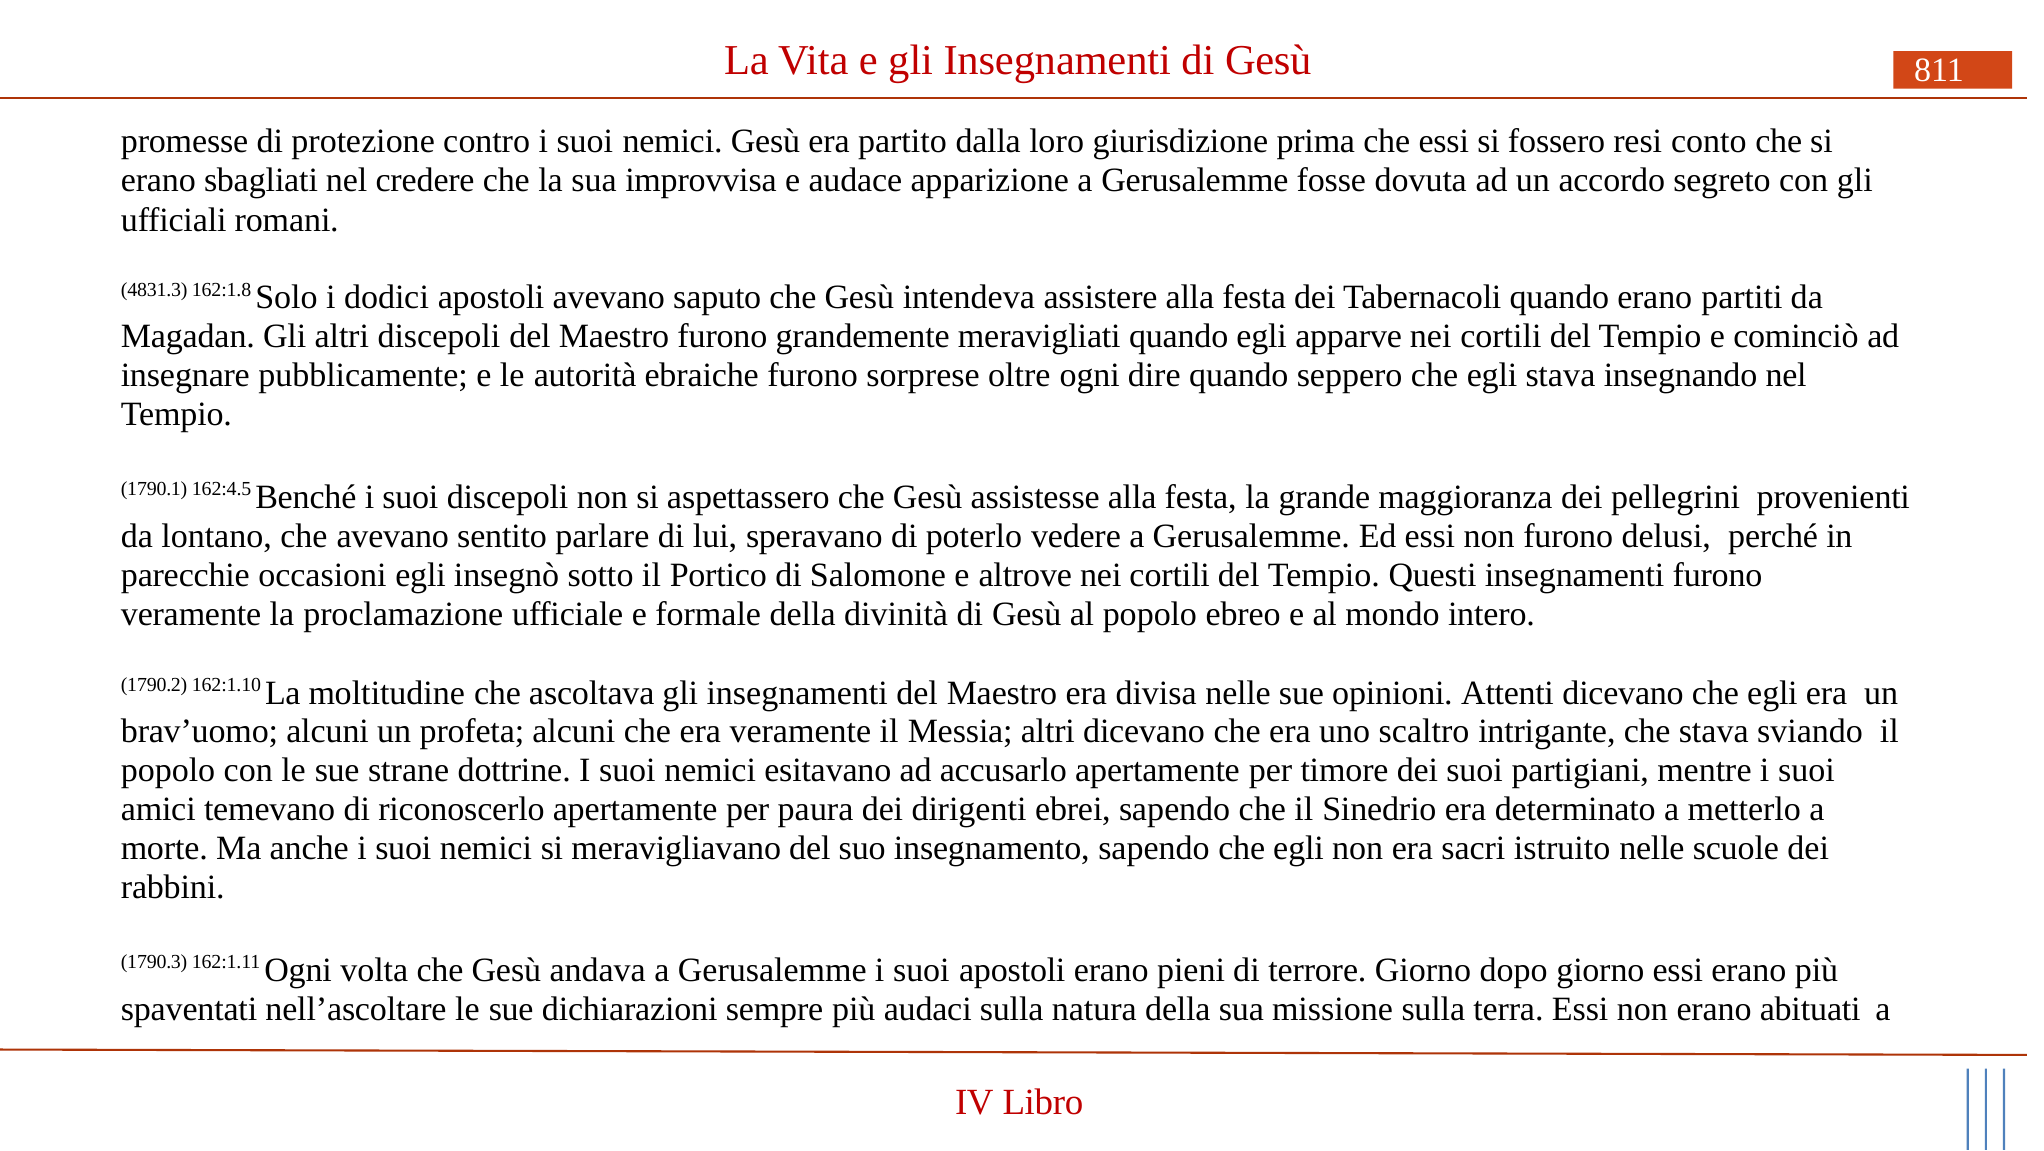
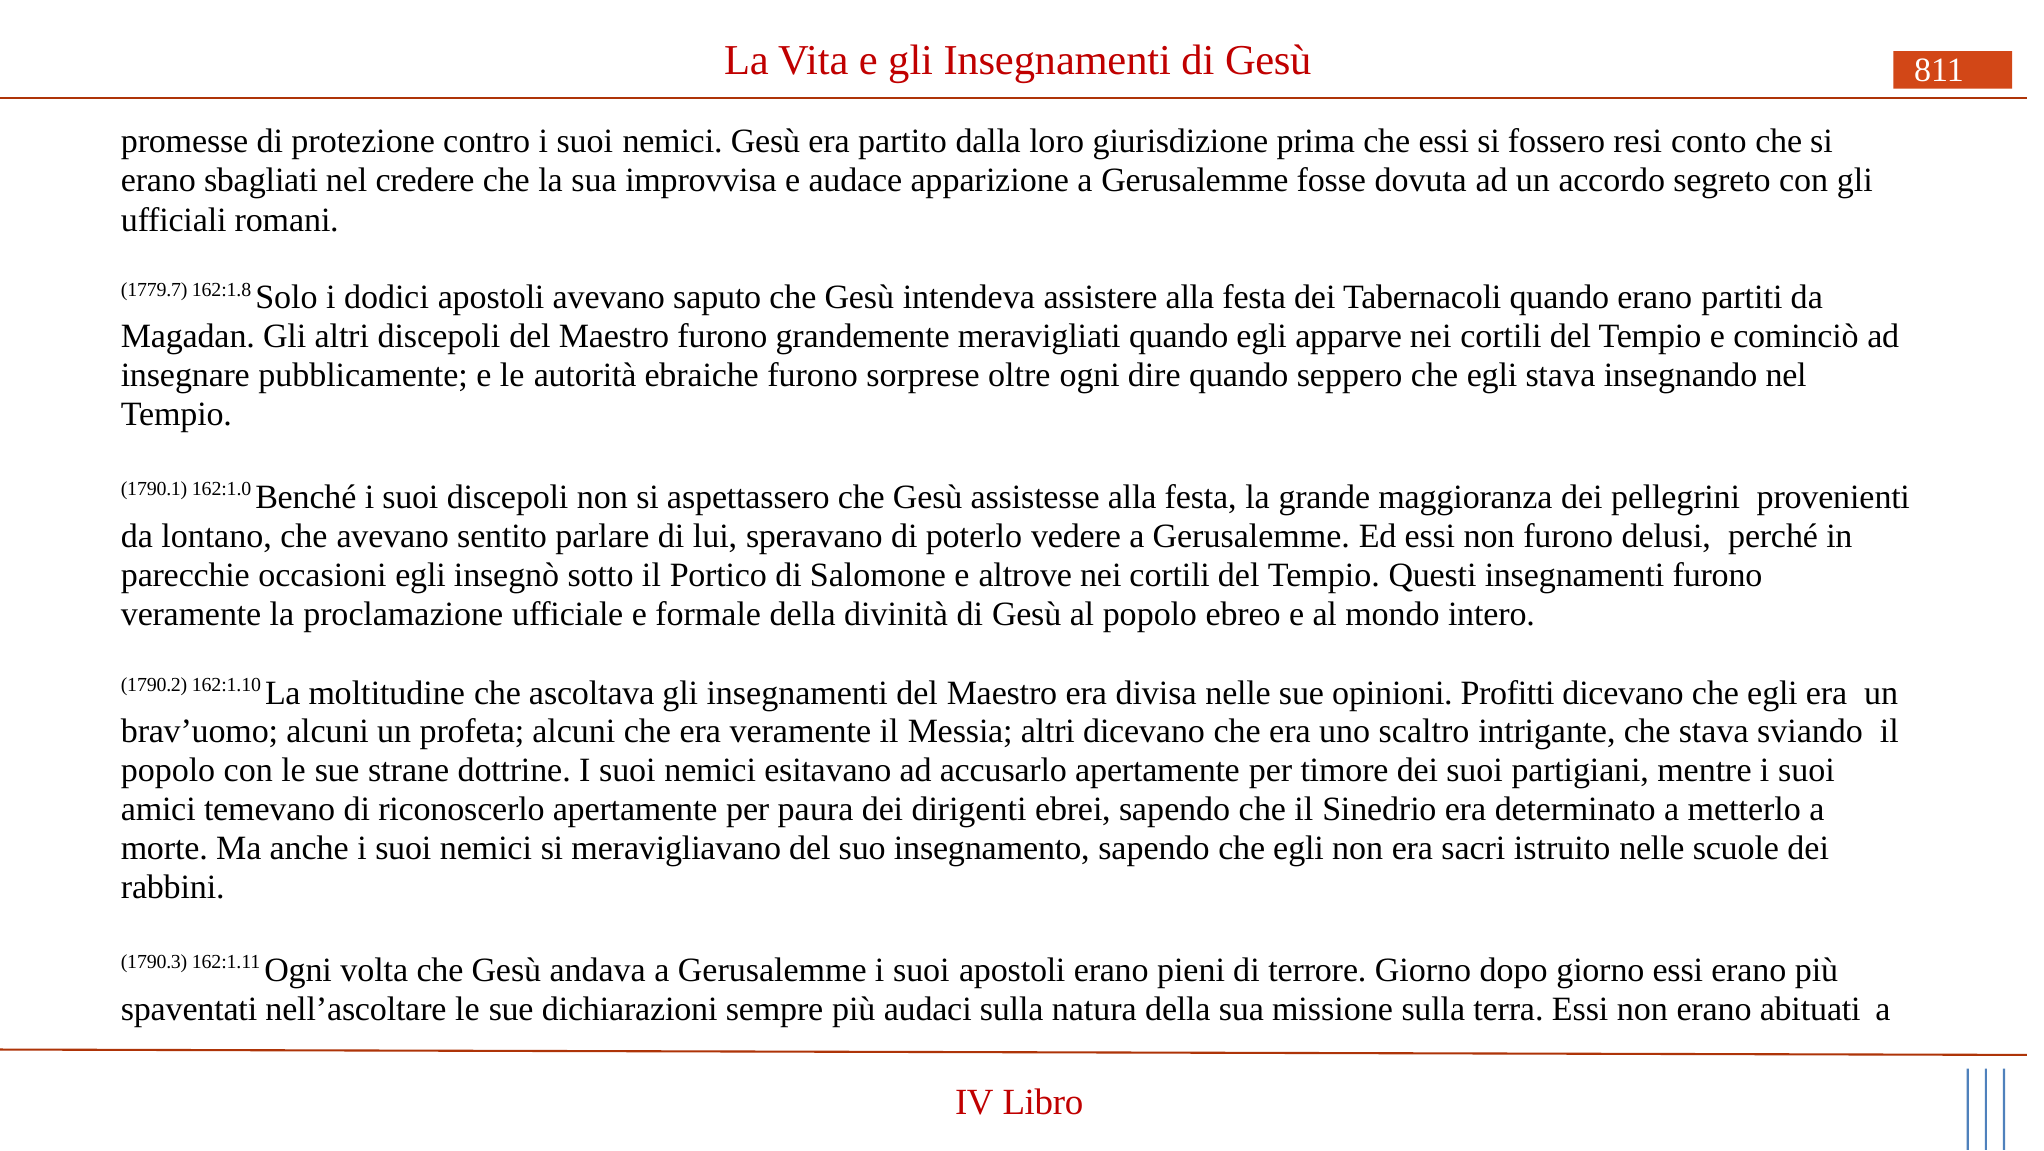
4831.3: 4831.3 -> 1779.7
162:4.5: 162:4.5 -> 162:1.0
Attenti: Attenti -> Profitti
